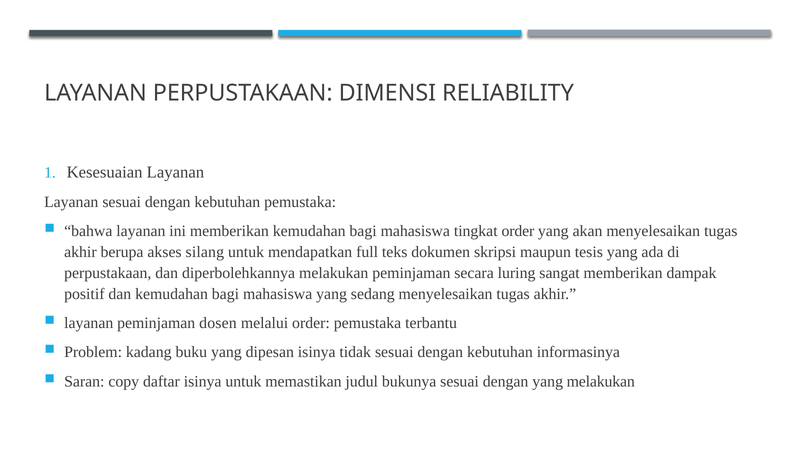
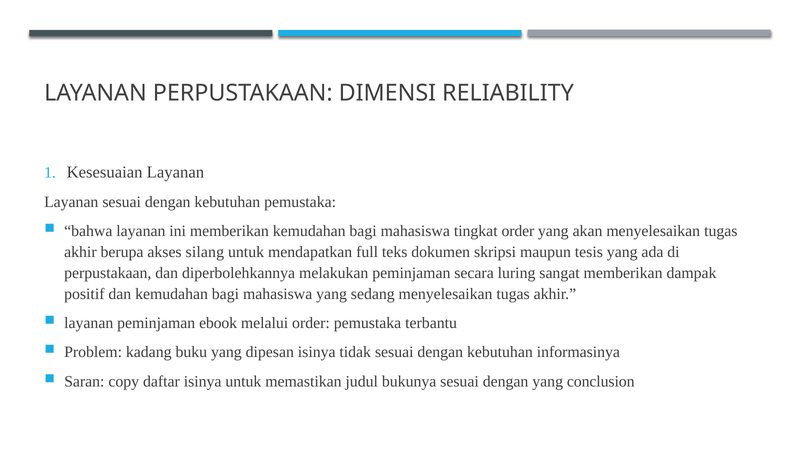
dosen: dosen -> ebook
yang melakukan: melakukan -> conclusion
